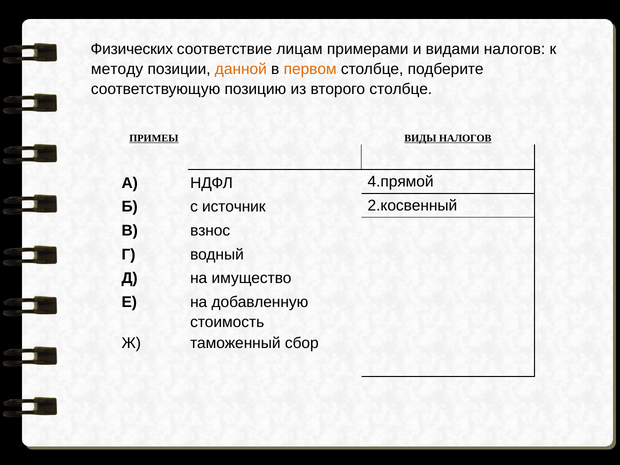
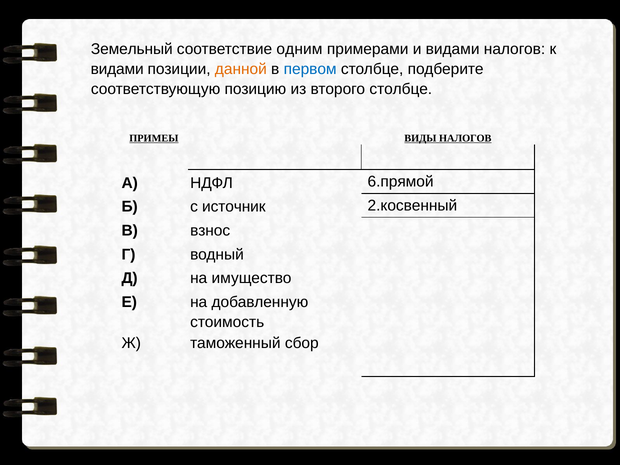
Физических: Физических -> Земельный
лицам: лицам -> одним
методу at (117, 69): методу -> видами
первом colour: orange -> blue
4.прямой: 4.прямой -> 6.прямой
